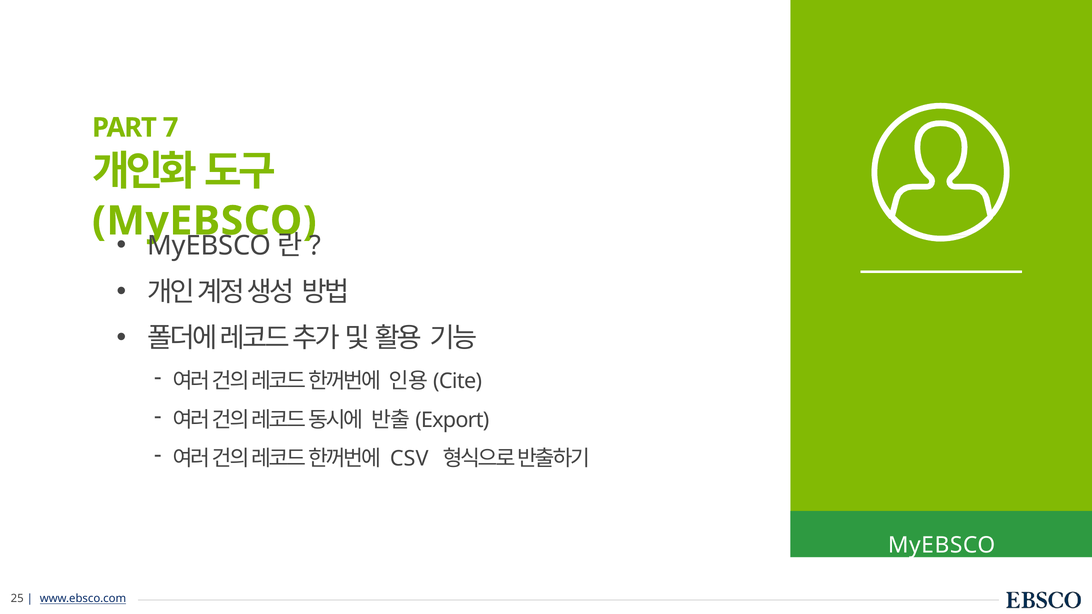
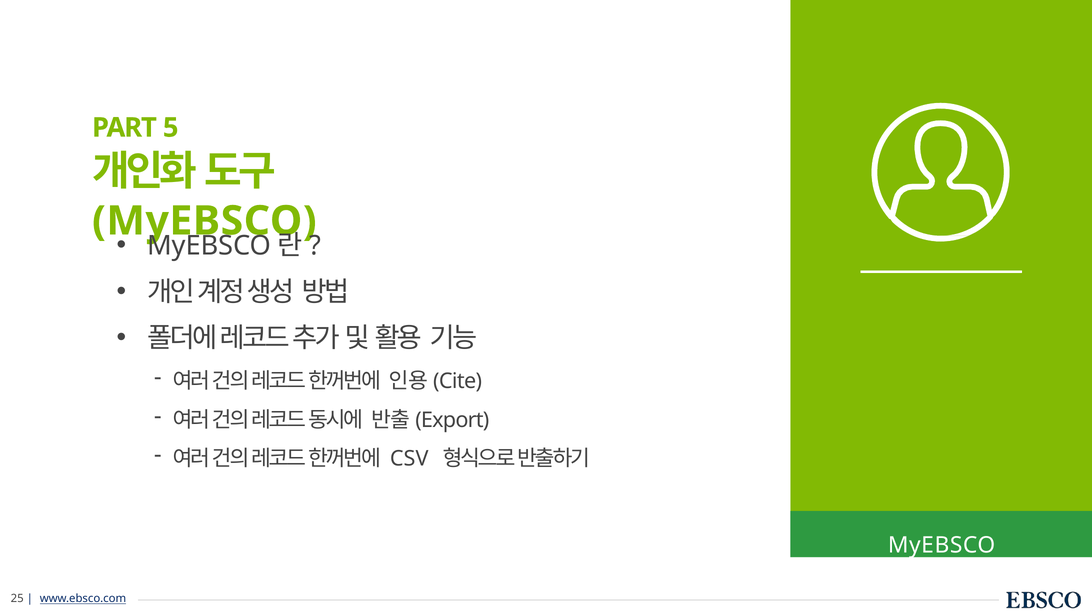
7: 7 -> 5
